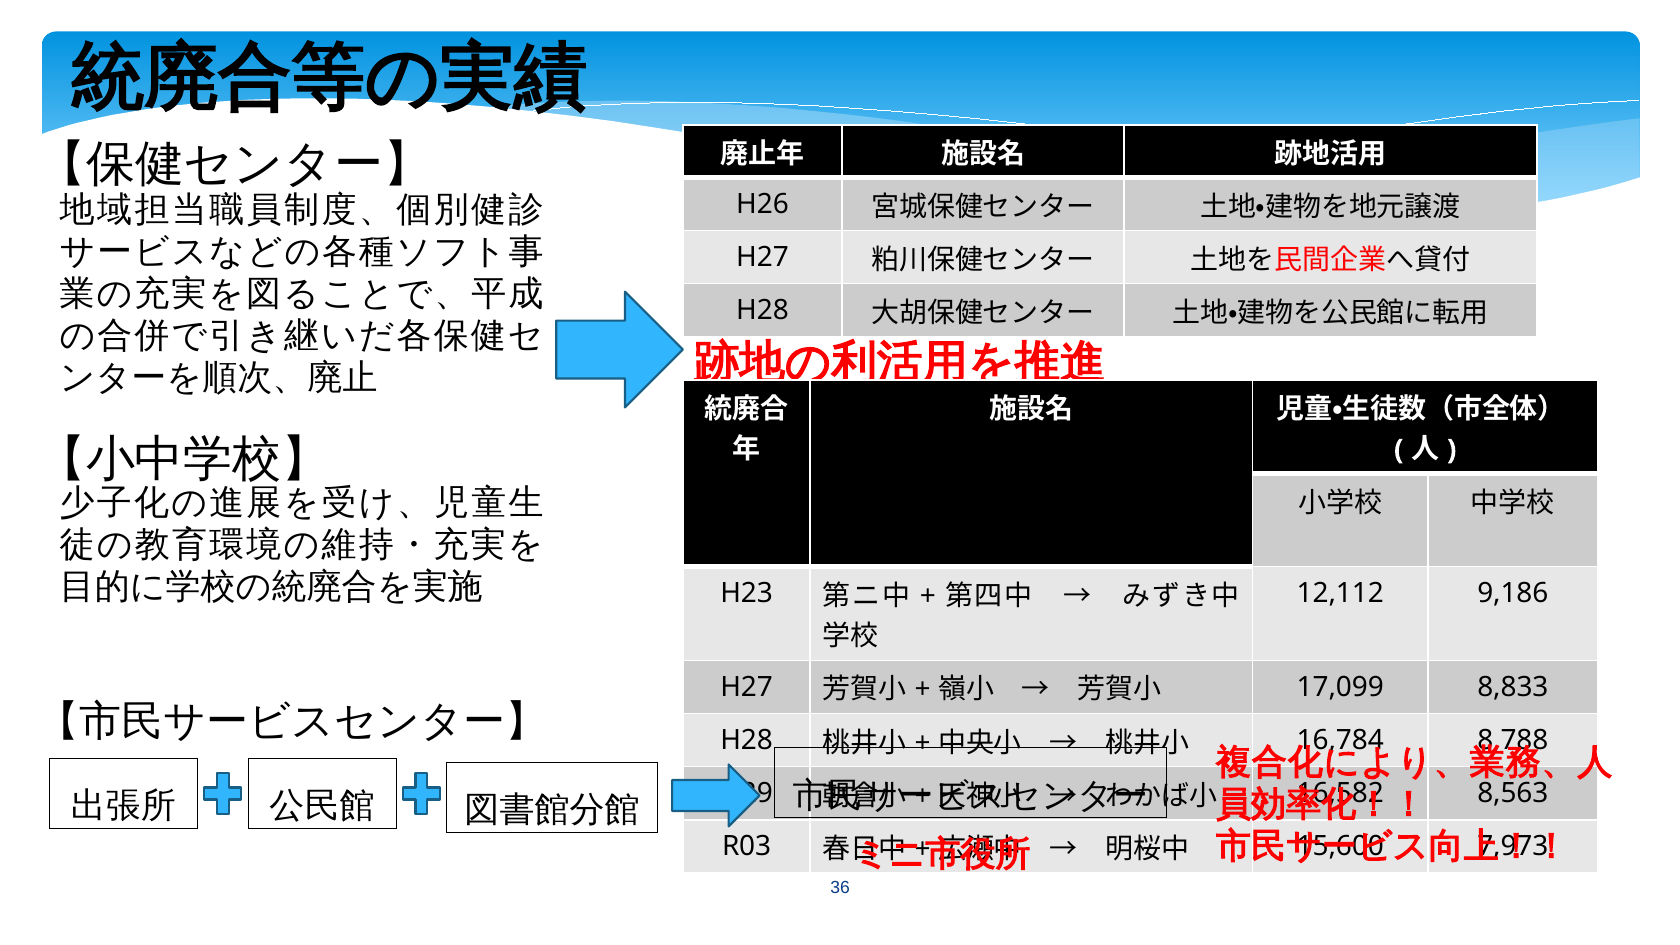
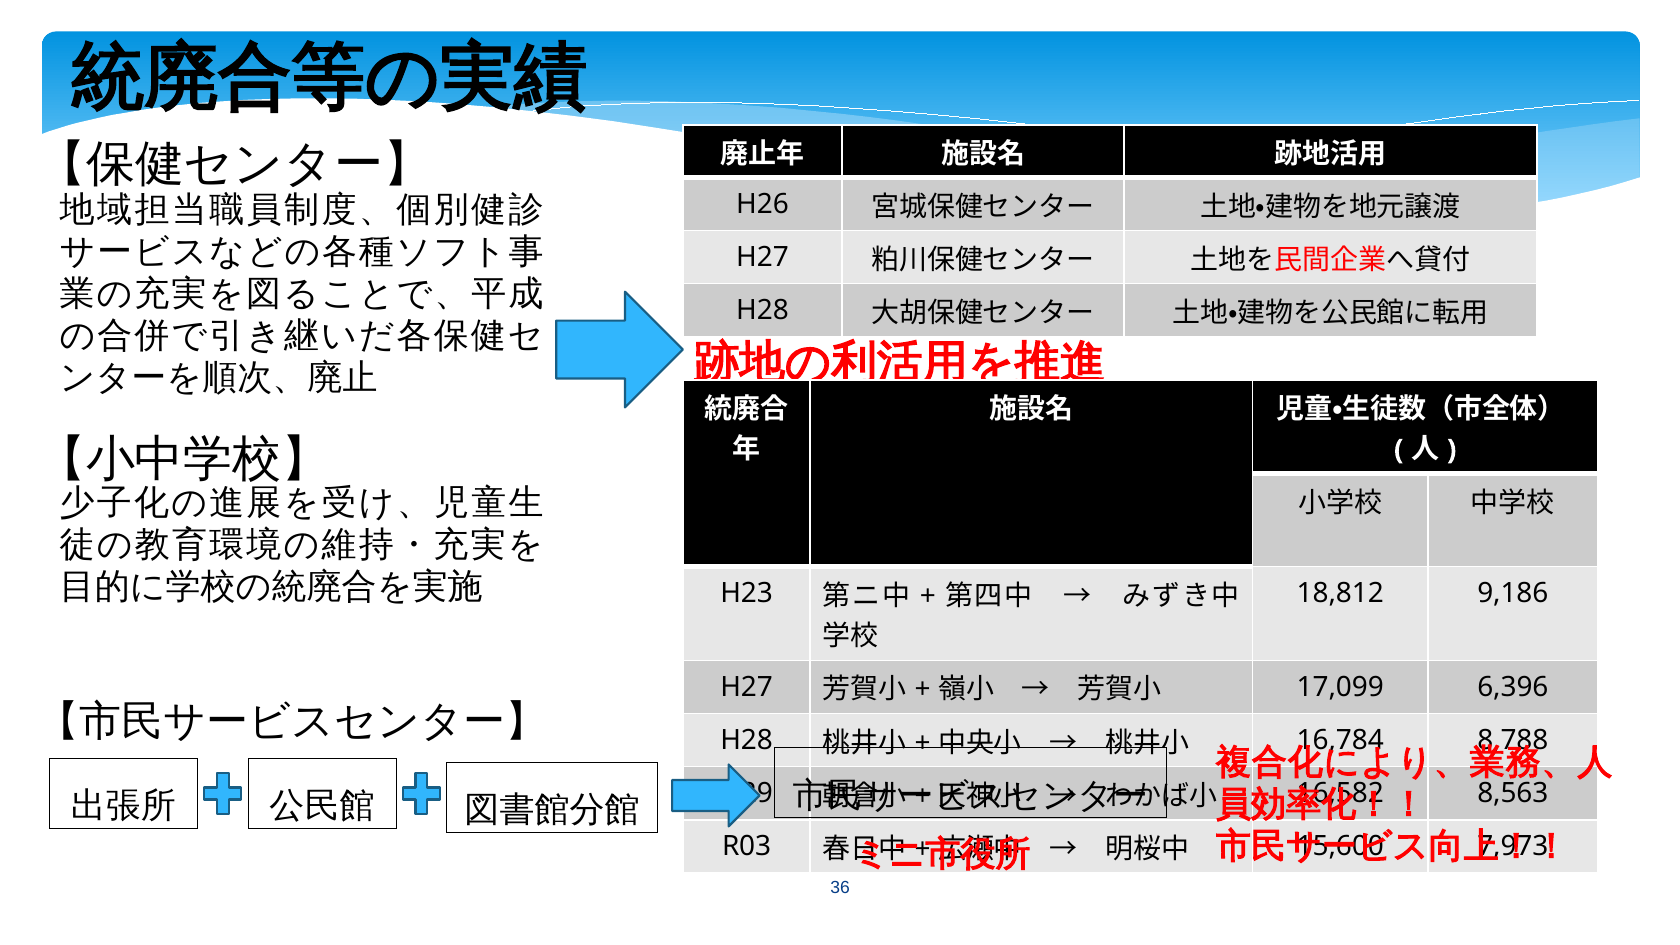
12,112: 12,112 -> 18,812
8,833: 8,833 -> 6,396
